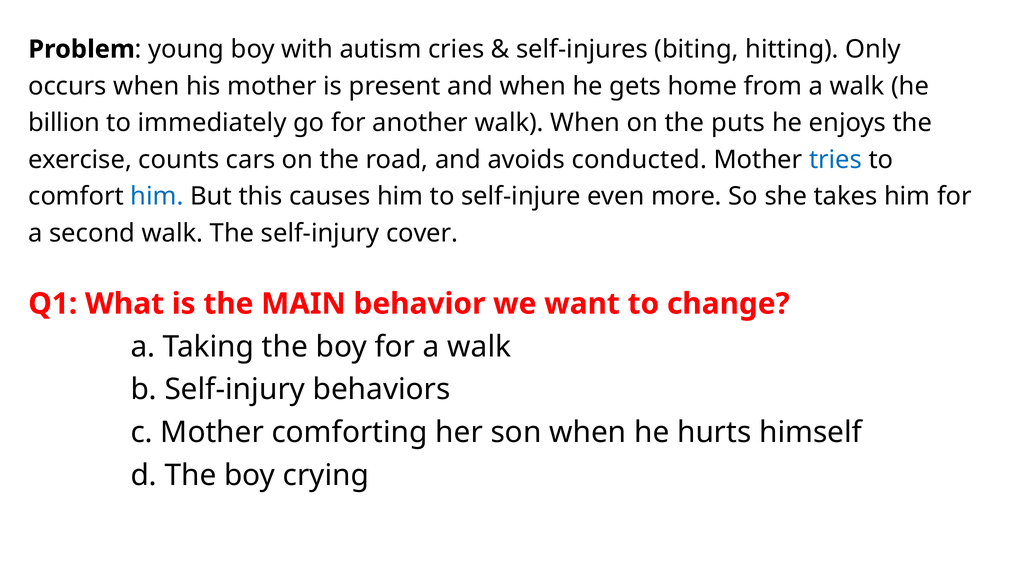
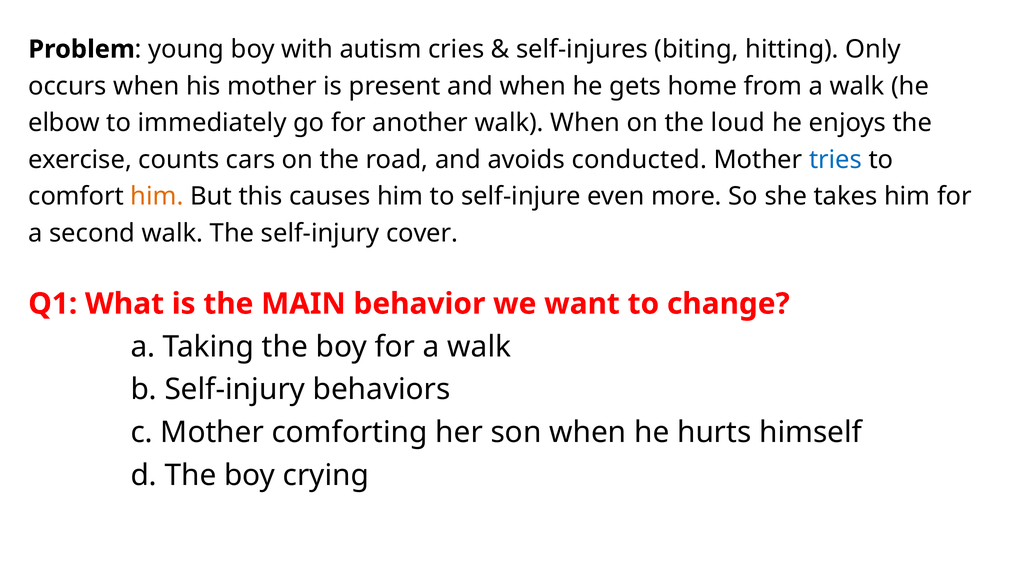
billion: billion -> elbow
puts: puts -> loud
him at (157, 197) colour: blue -> orange
